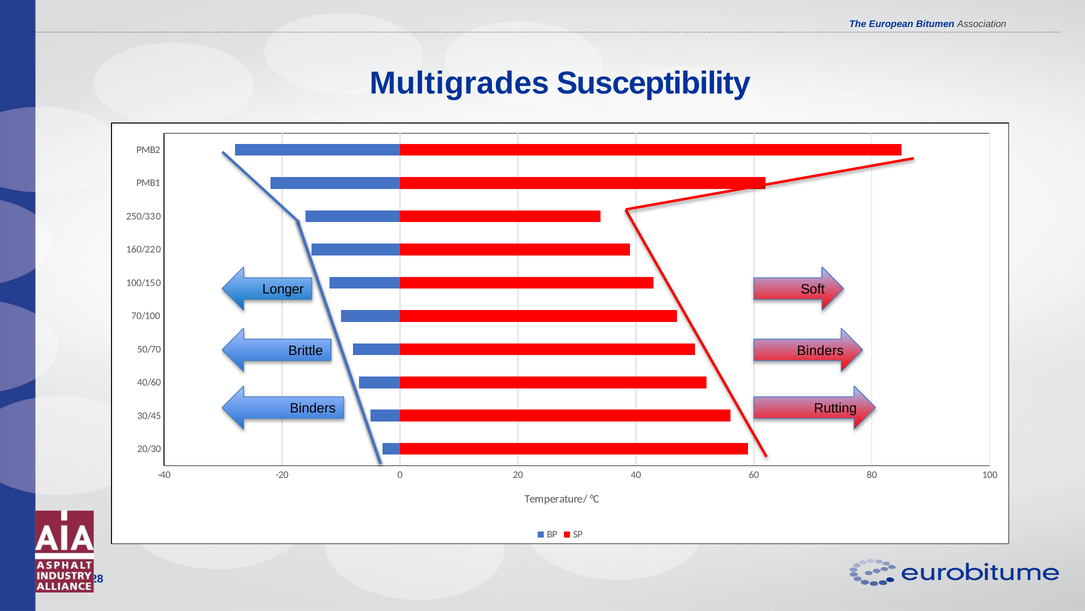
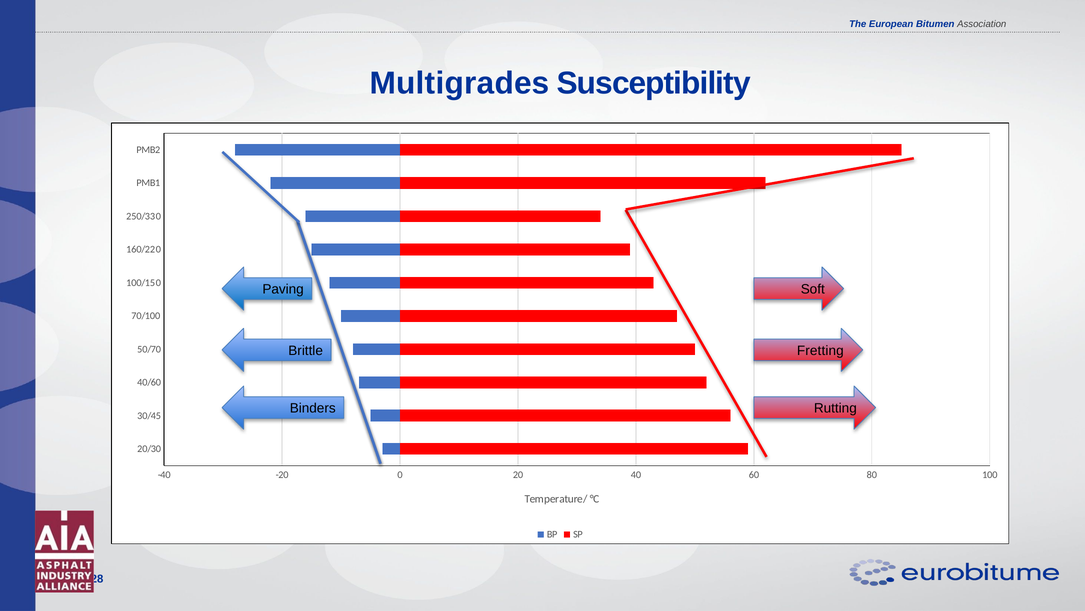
Longer: Longer -> Paving
Binders at (820, 350): Binders -> Fretting
